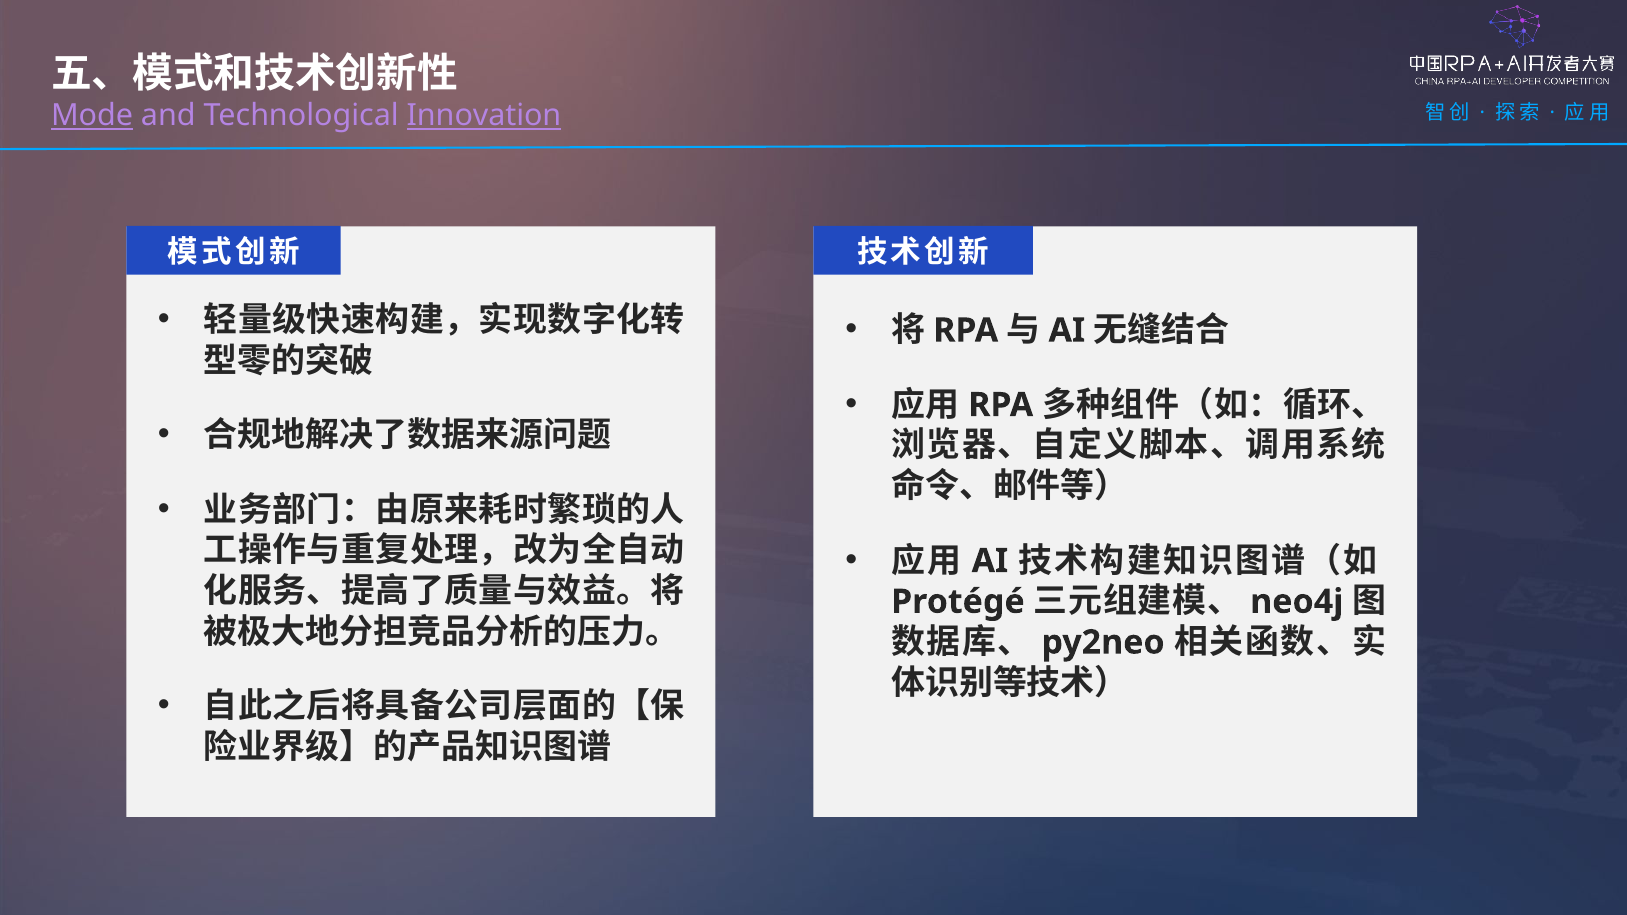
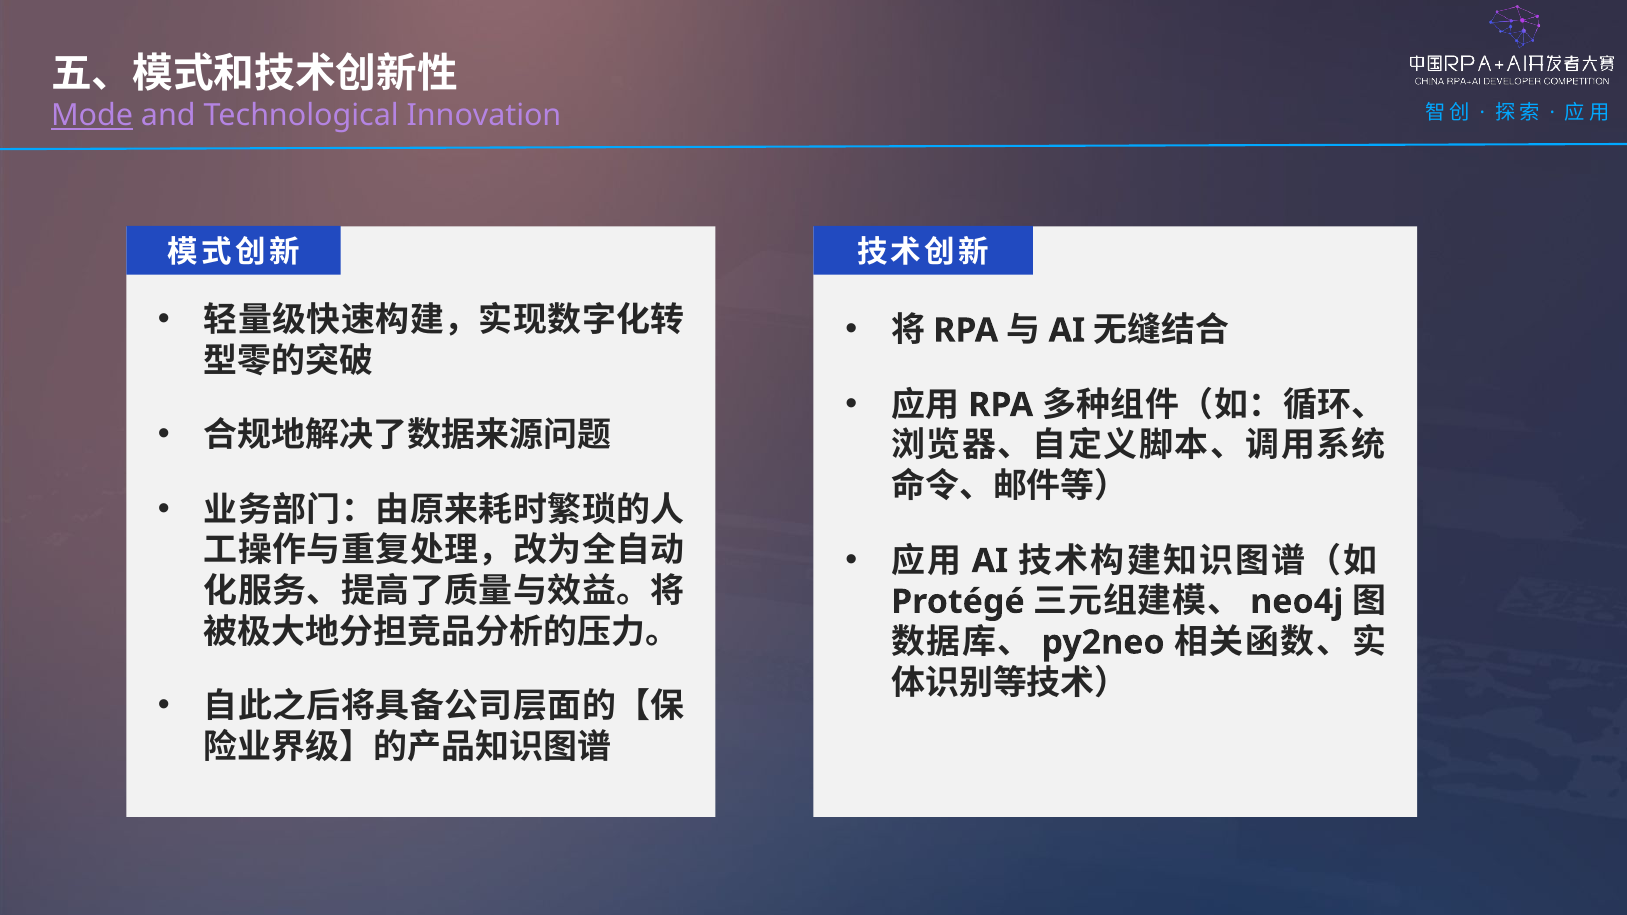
Innovation underline: present -> none
